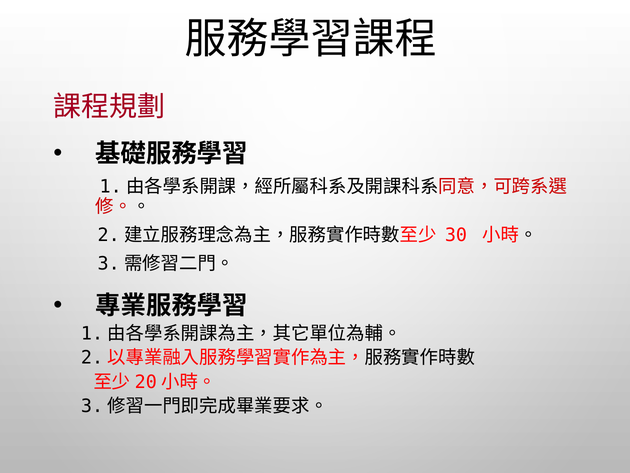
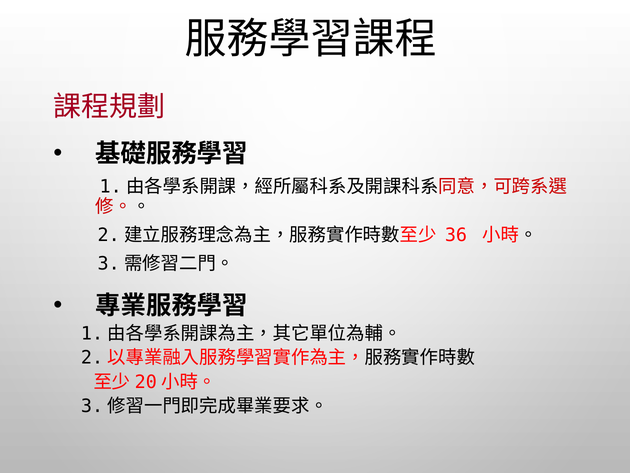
30: 30 -> 36
